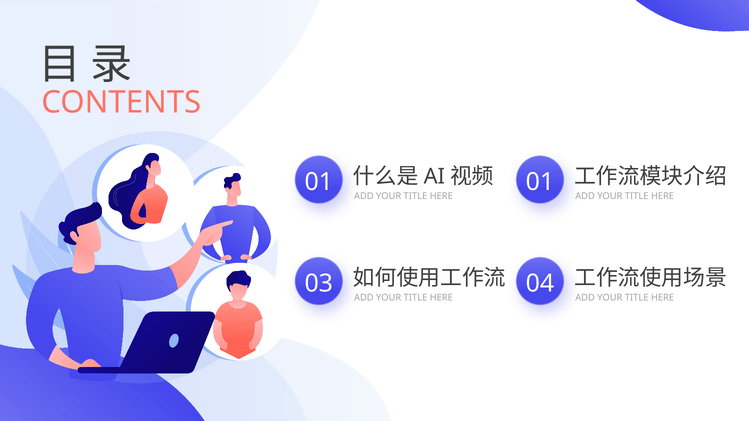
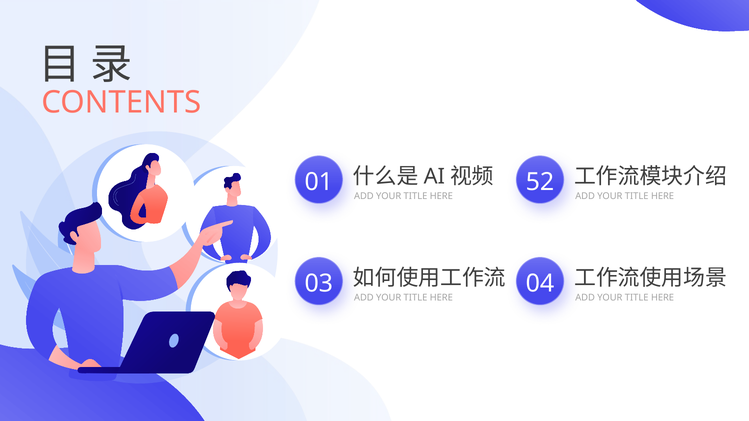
HERE 01: 01 -> 52
